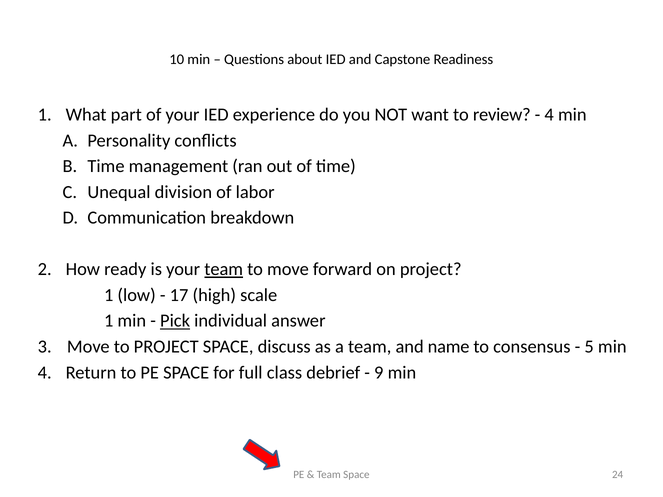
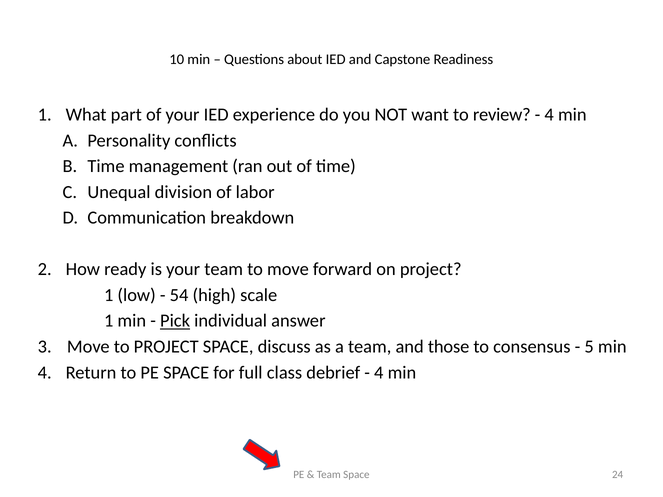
team at (224, 269) underline: present -> none
17: 17 -> 54
name: name -> those
9 at (379, 373): 9 -> 4
